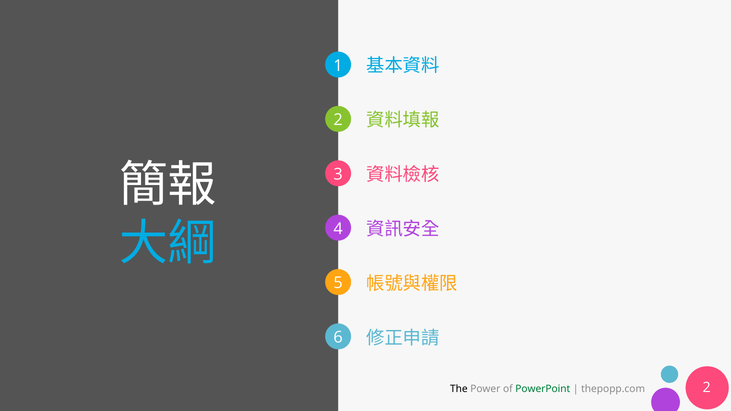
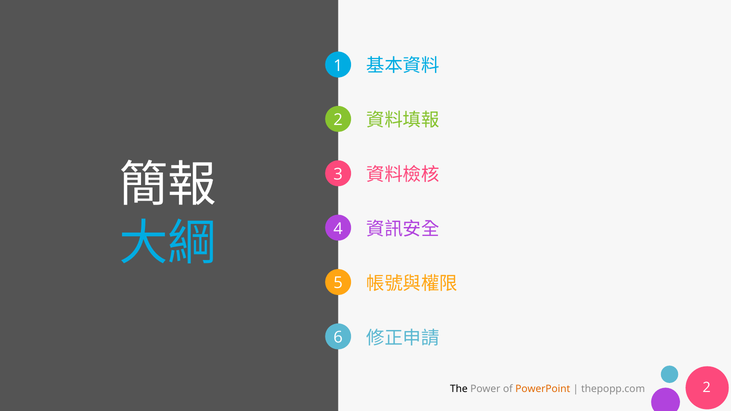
PowerPoint colour: green -> orange
